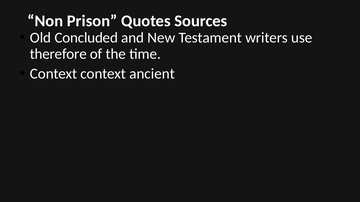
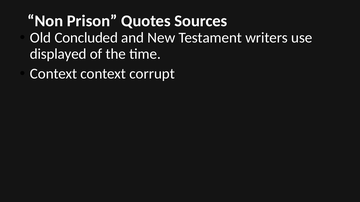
therefore: therefore -> displayed
ancient: ancient -> corrupt
